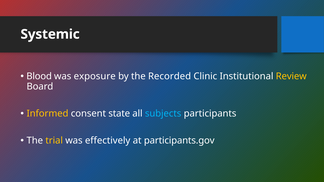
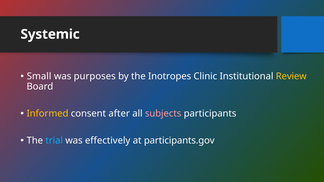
Blood: Blood -> Small
exposure: exposure -> purposes
Recorded: Recorded -> Inotropes
state: state -> after
subjects colour: light blue -> pink
trial colour: yellow -> light blue
